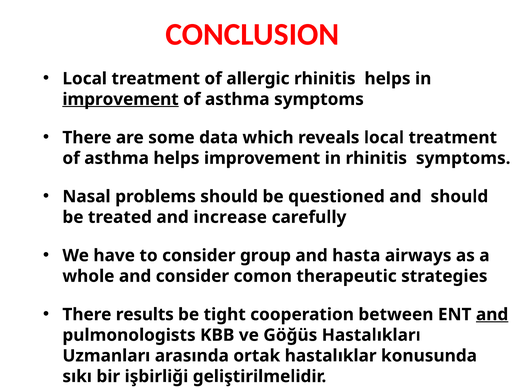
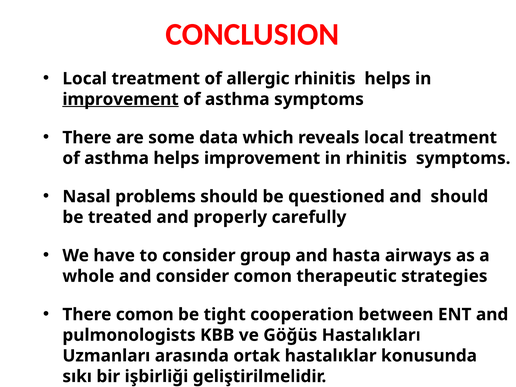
increase: increase -> properly
There results: results -> comon
and at (492, 315) underline: present -> none
